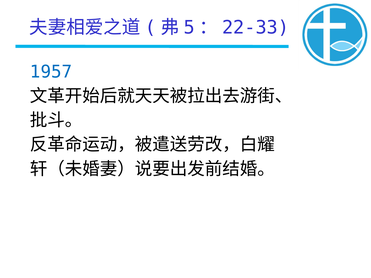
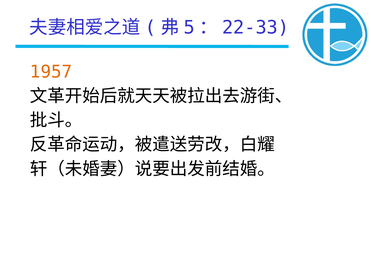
1957 colour: blue -> orange
